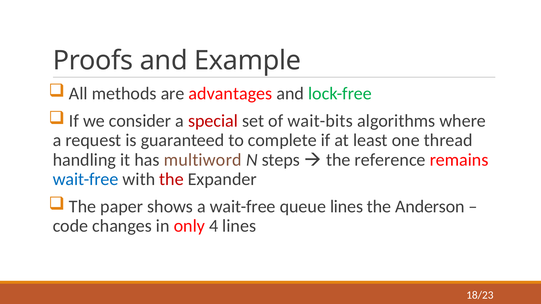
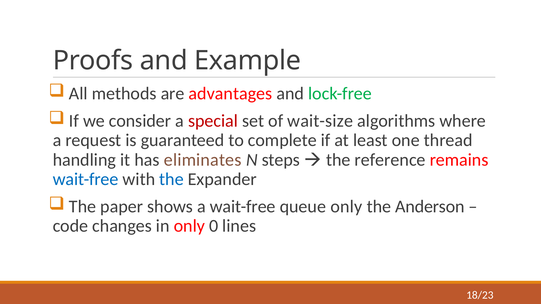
wait-bits: wait-bits -> wait-size
multiword: multiword -> eliminates
the at (172, 179) colour: red -> blue
queue lines: lines -> only
4: 4 -> 0
